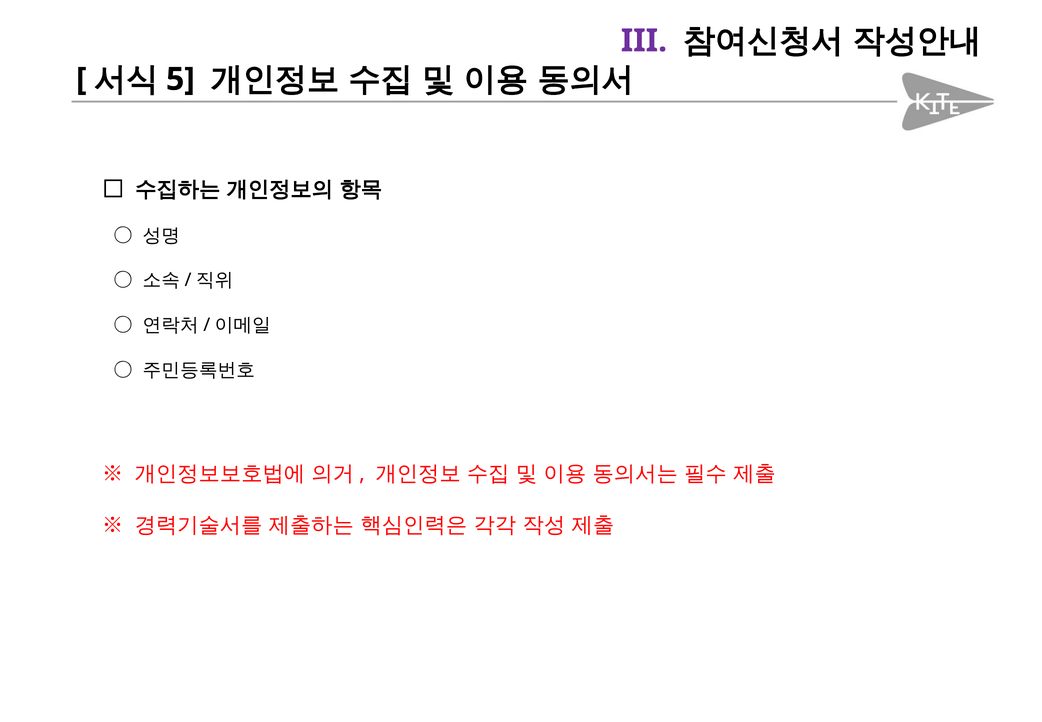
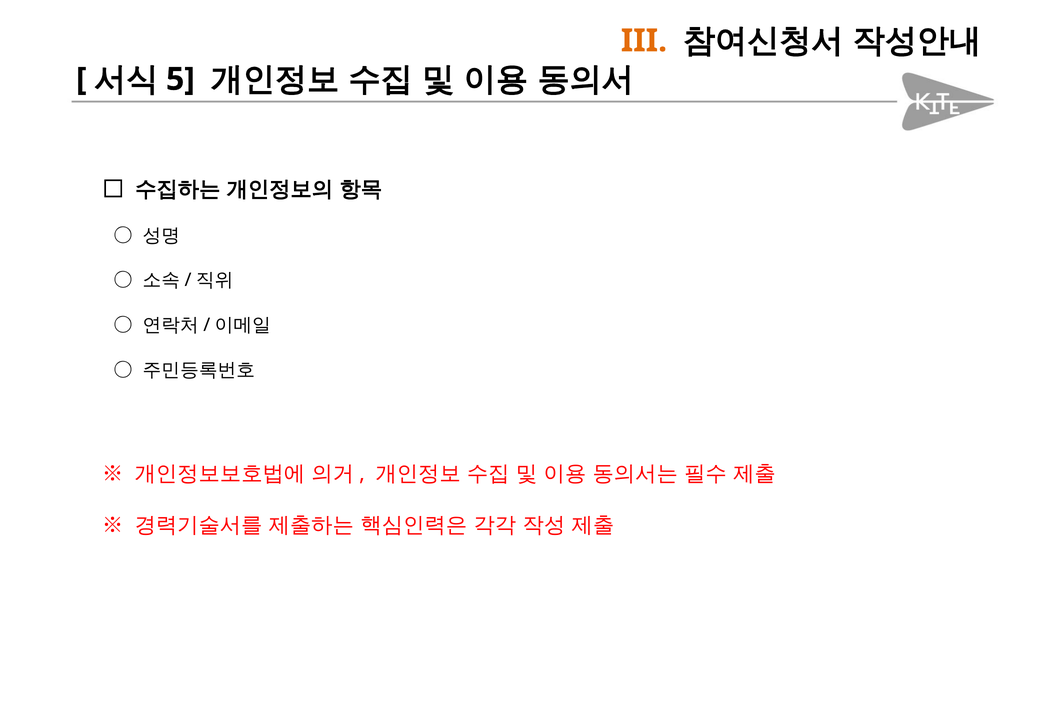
III colour: purple -> orange
